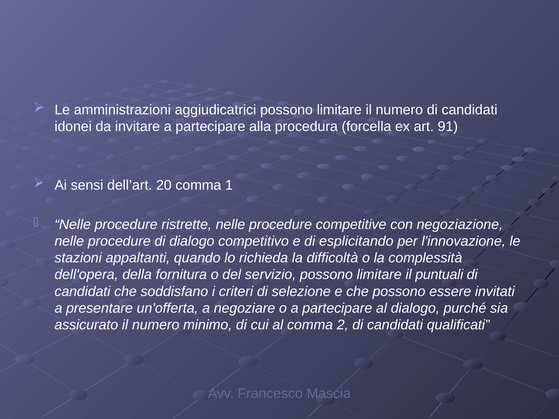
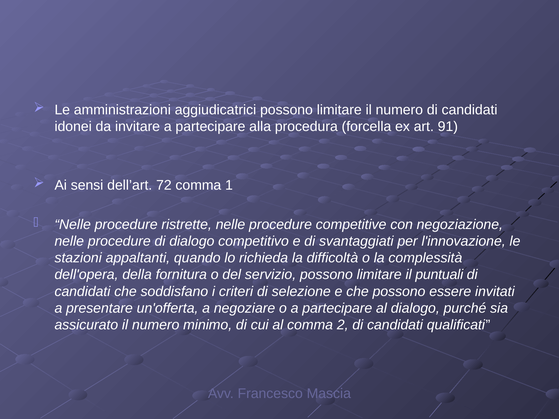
20: 20 -> 72
esplicitando: esplicitando -> svantaggiati
